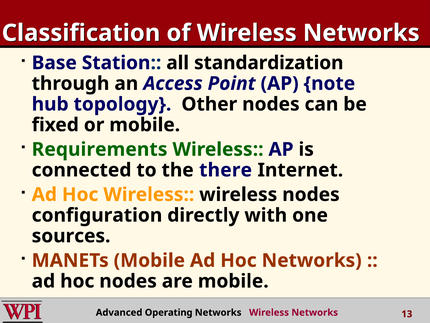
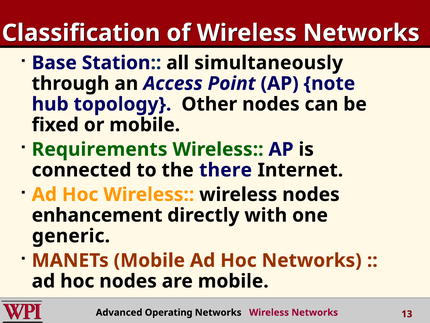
standardization: standardization -> simultaneously
configuration: configuration -> enhancement
sources: sources -> generic
